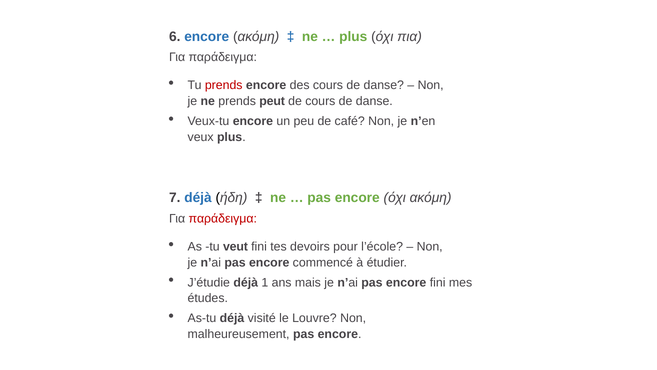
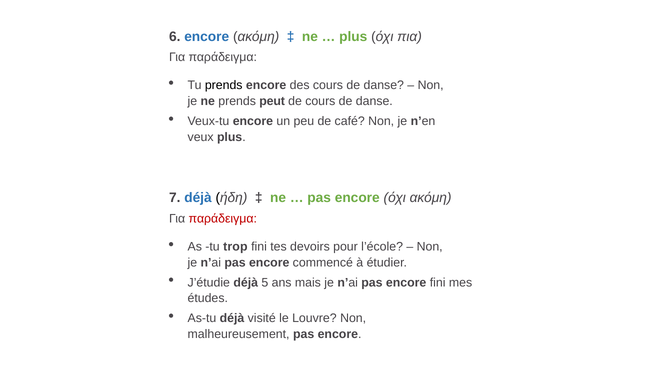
prends at (224, 85) colour: red -> black
veut: veut -> trop
1: 1 -> 5
